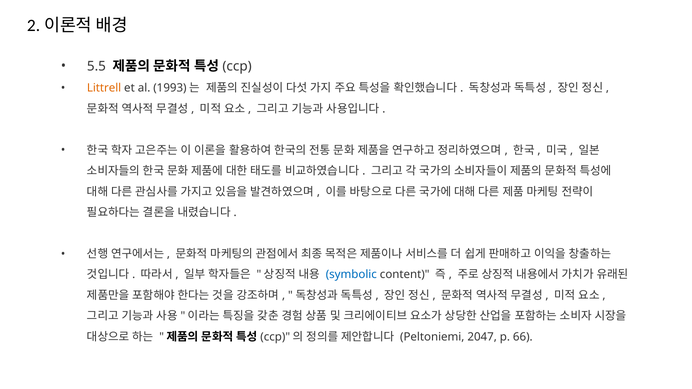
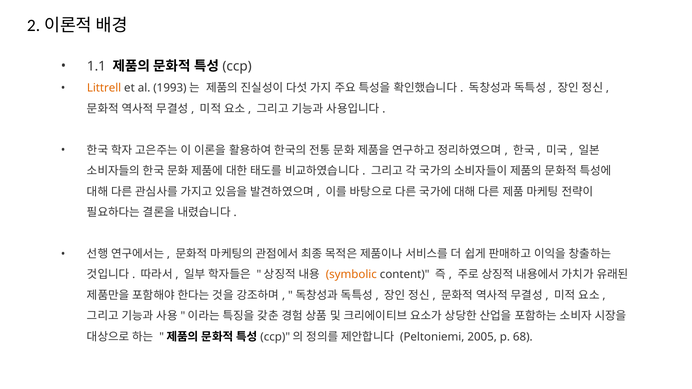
5.5: 5.5 -> 1.1
symbolic colour: blue -> orange
2047: 2047 -> 2005
66: 66 -> 68
